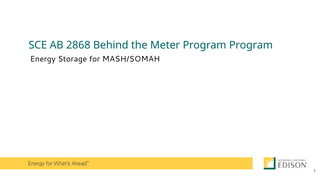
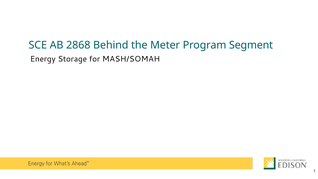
Program Program: Program -> Segment
